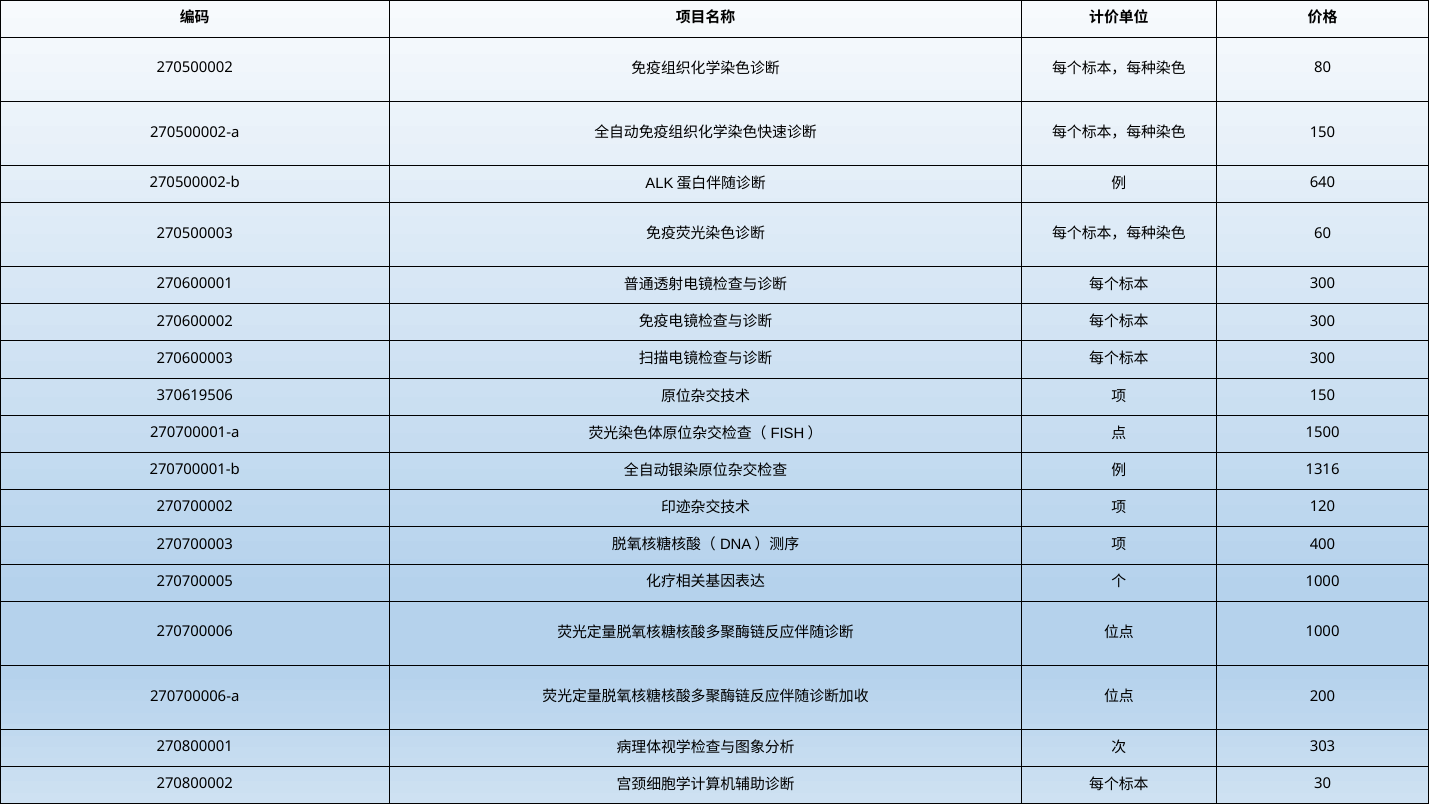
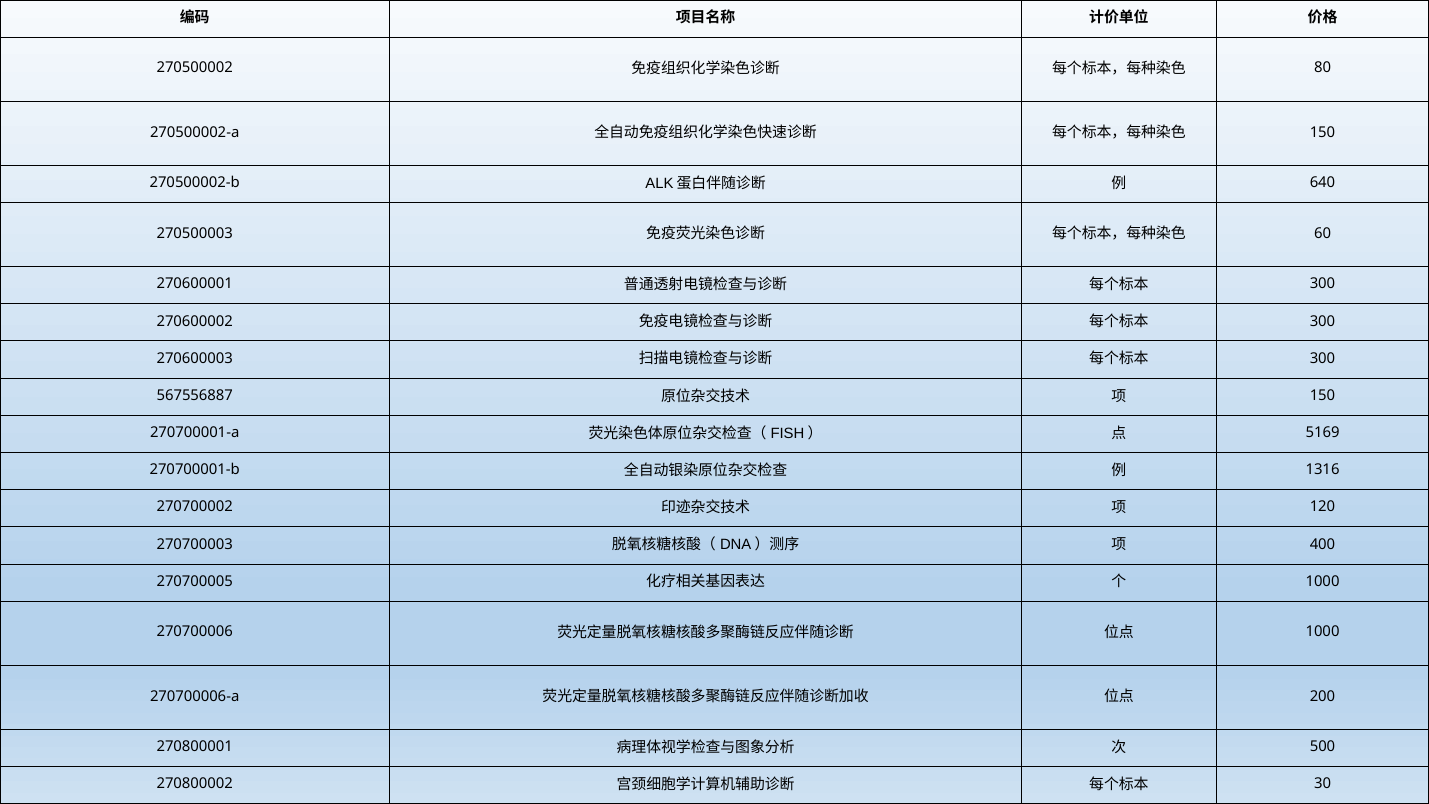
370619506: 370619506 -> 567556887
1500: 1500 -> 5169
303: 303 -> 500
